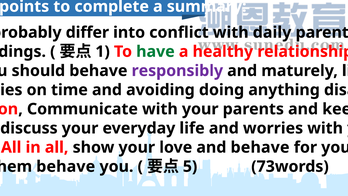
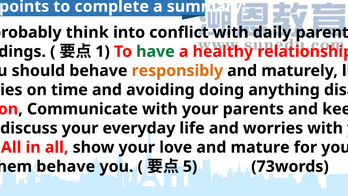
differ: differ -> think
responsibly colour: purple -> orange
and behave: behave -> mature
